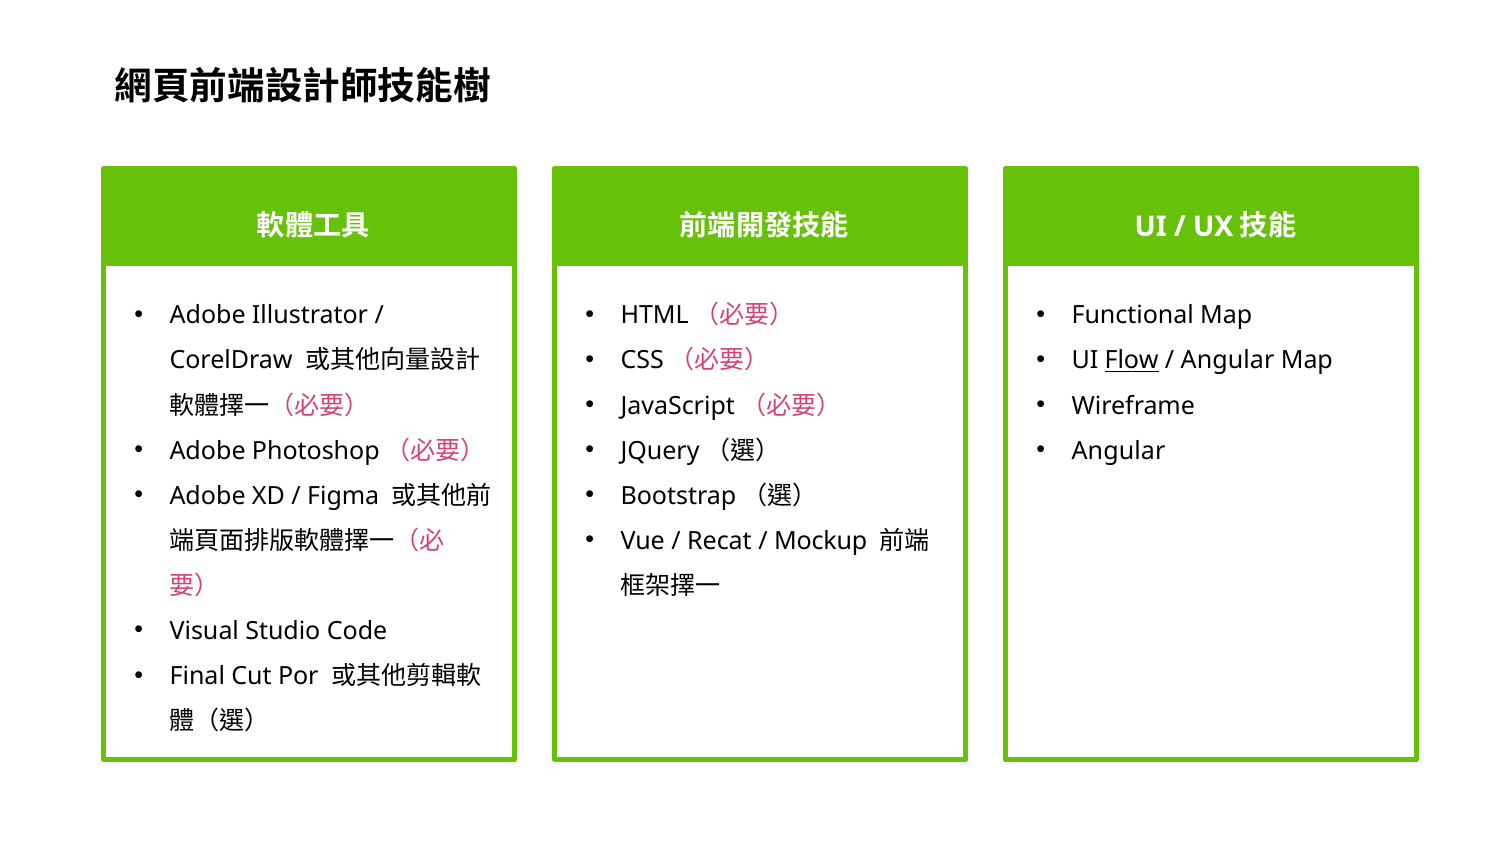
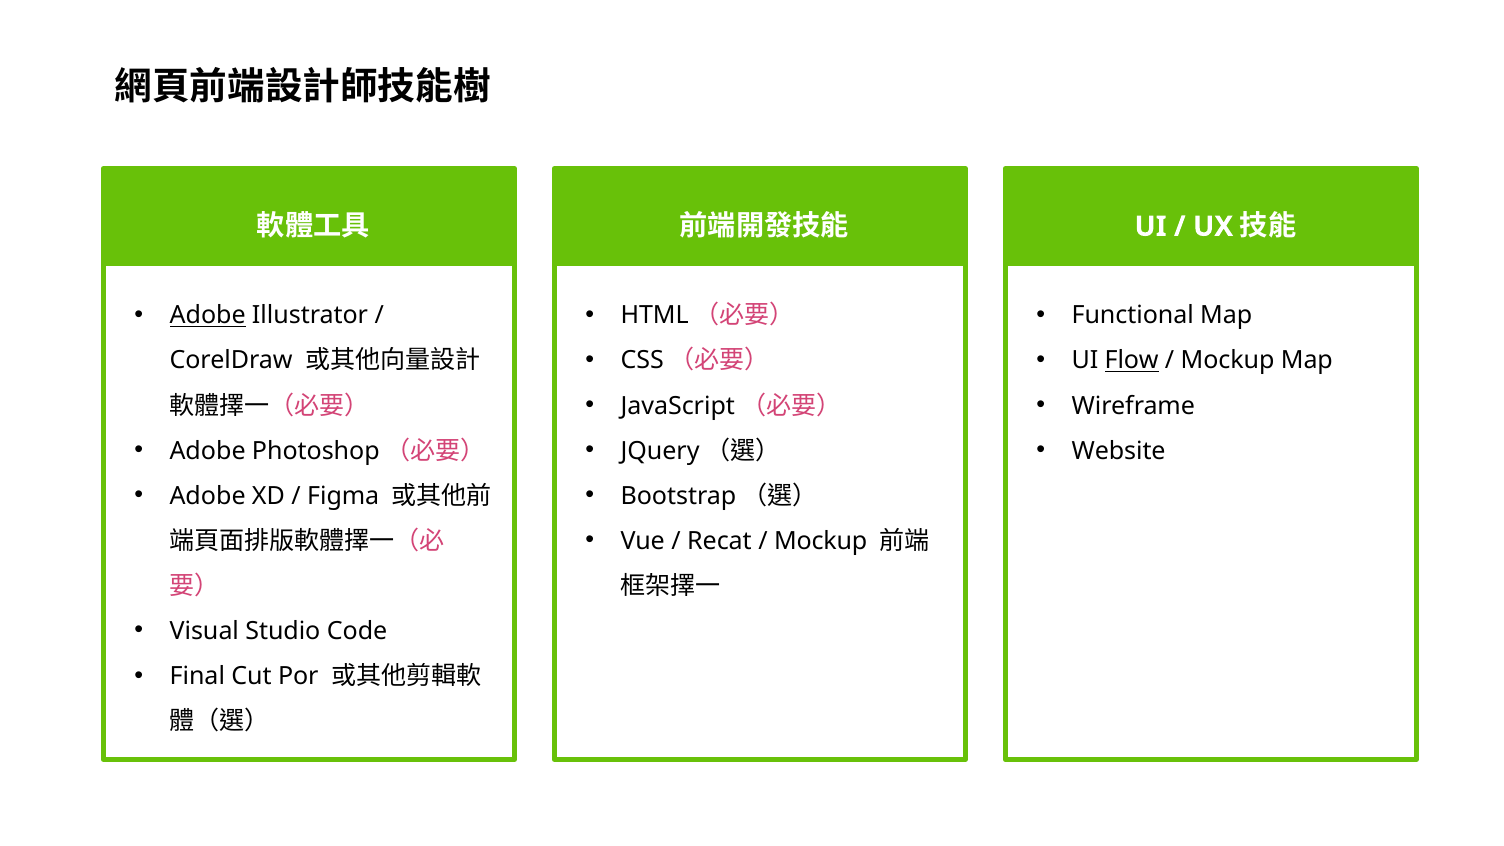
Adobe at (208, 316) underline: none -> present
Angular at (1228, 361): Angular -> Mockup
Angular at (1119, 451): Angular -> Website
